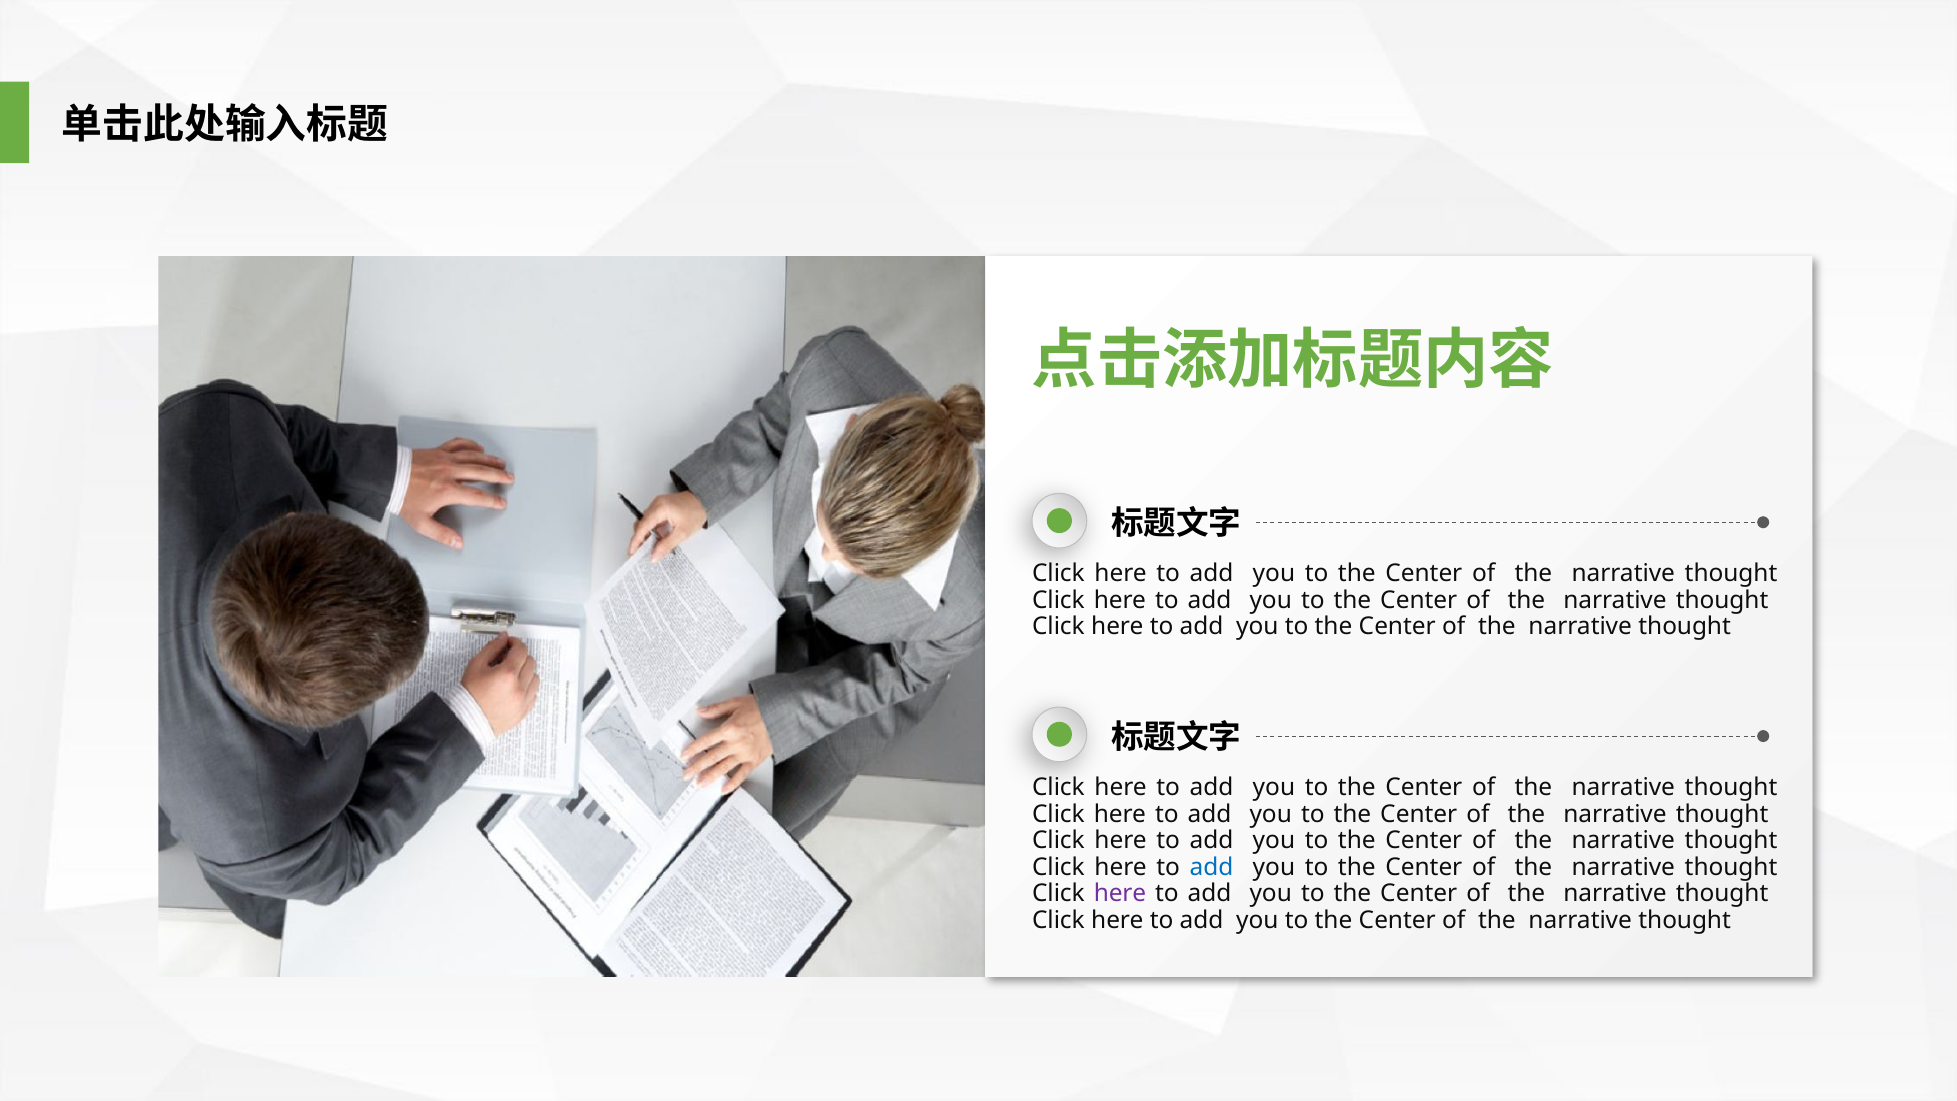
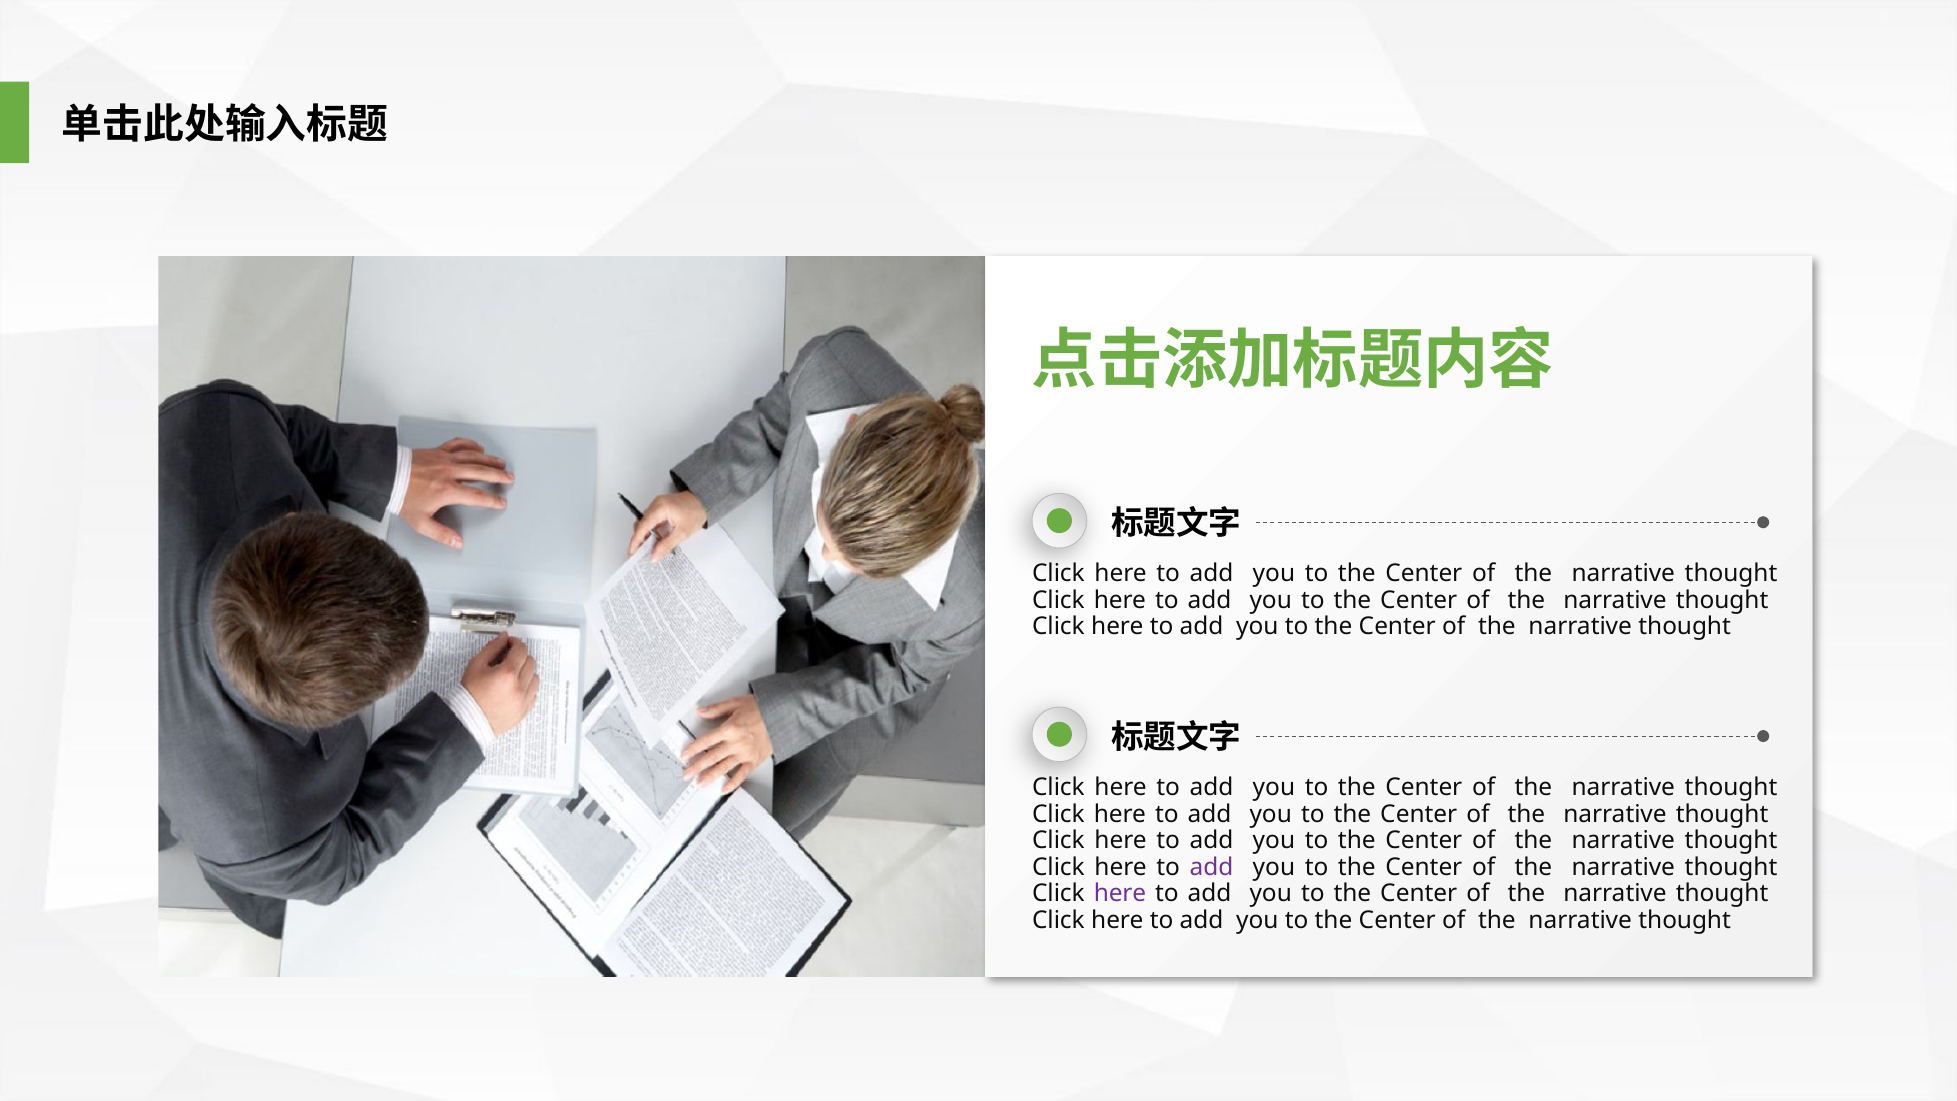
add at (1211, 867) colour: blue -> purple
